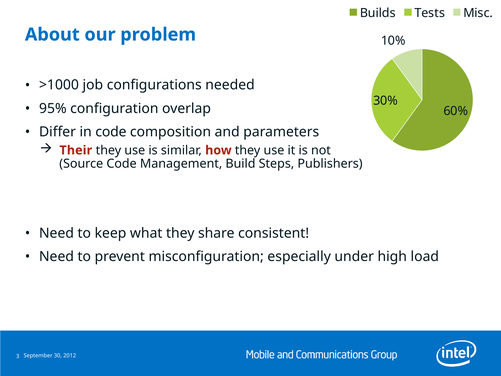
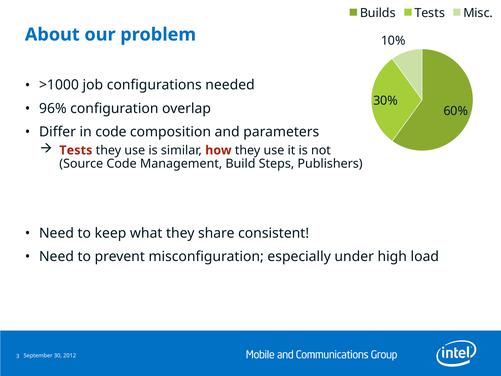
95%: 95% -> 96%
Their at (76, 150): Their -> Tests
